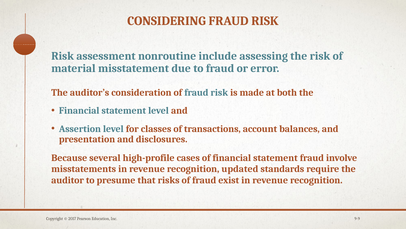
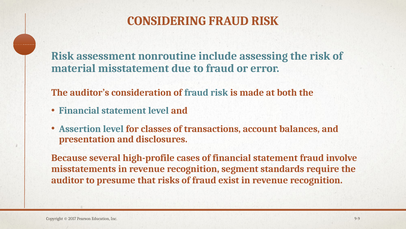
updated: updated -> segment
